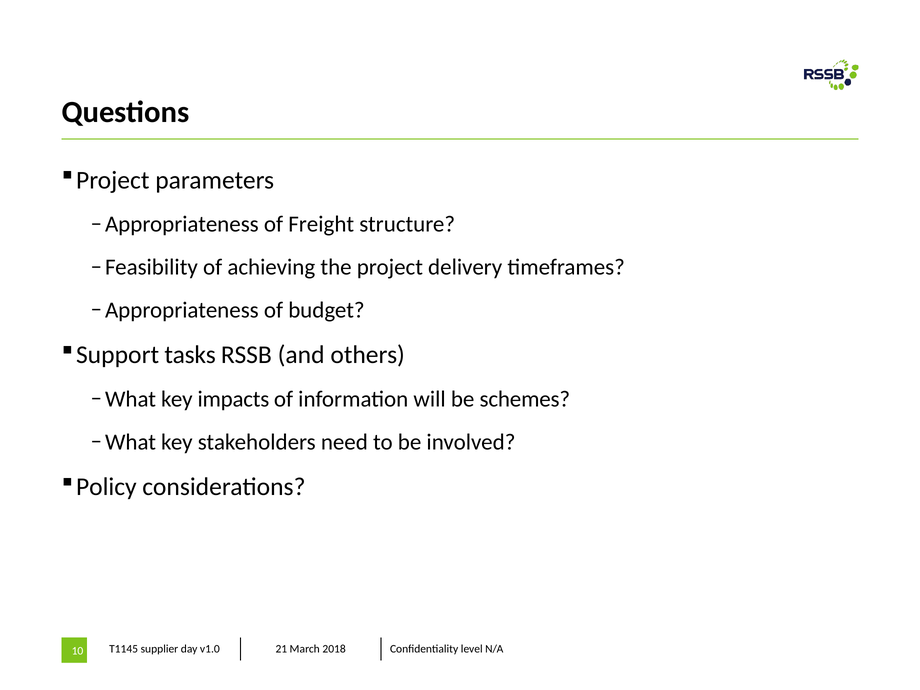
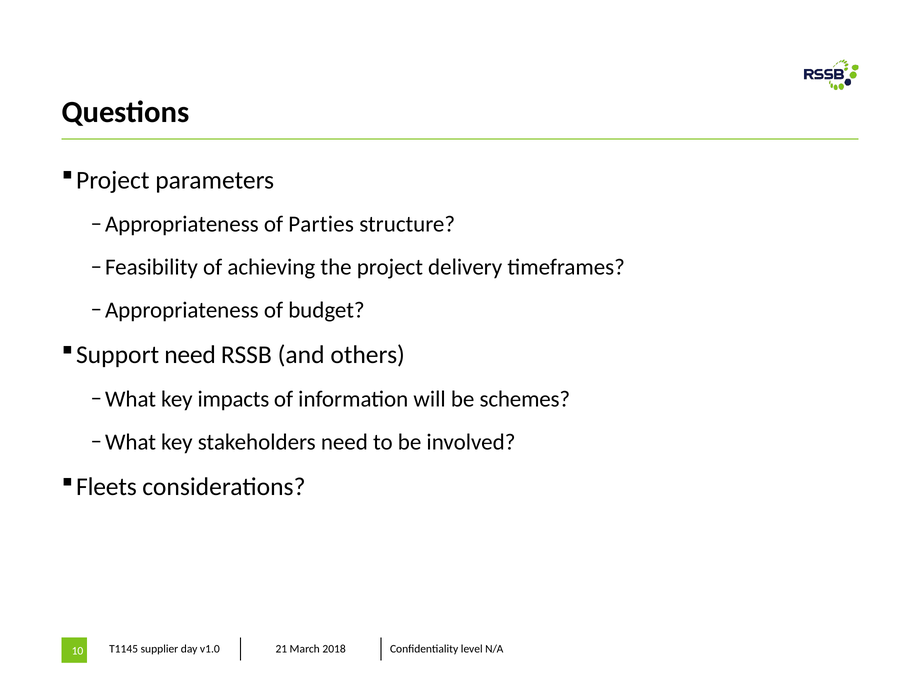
Freight: Freight -> Parties
Support tasks: tasks -> need
Policy: Policy -> Fleets
